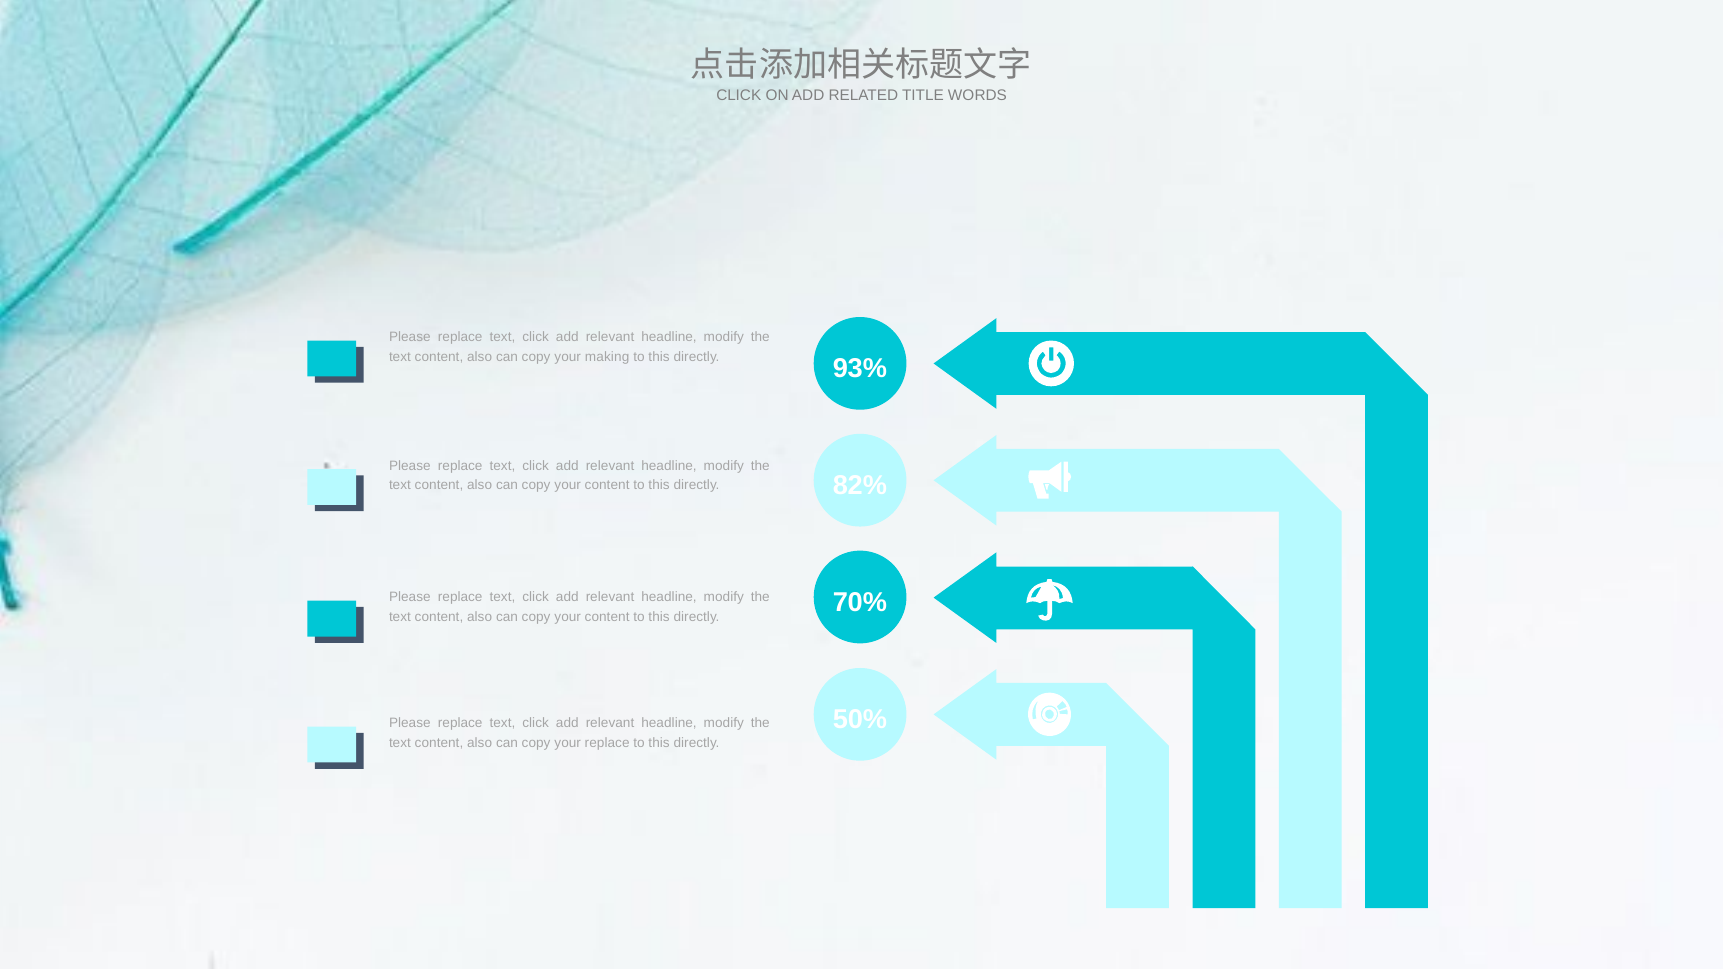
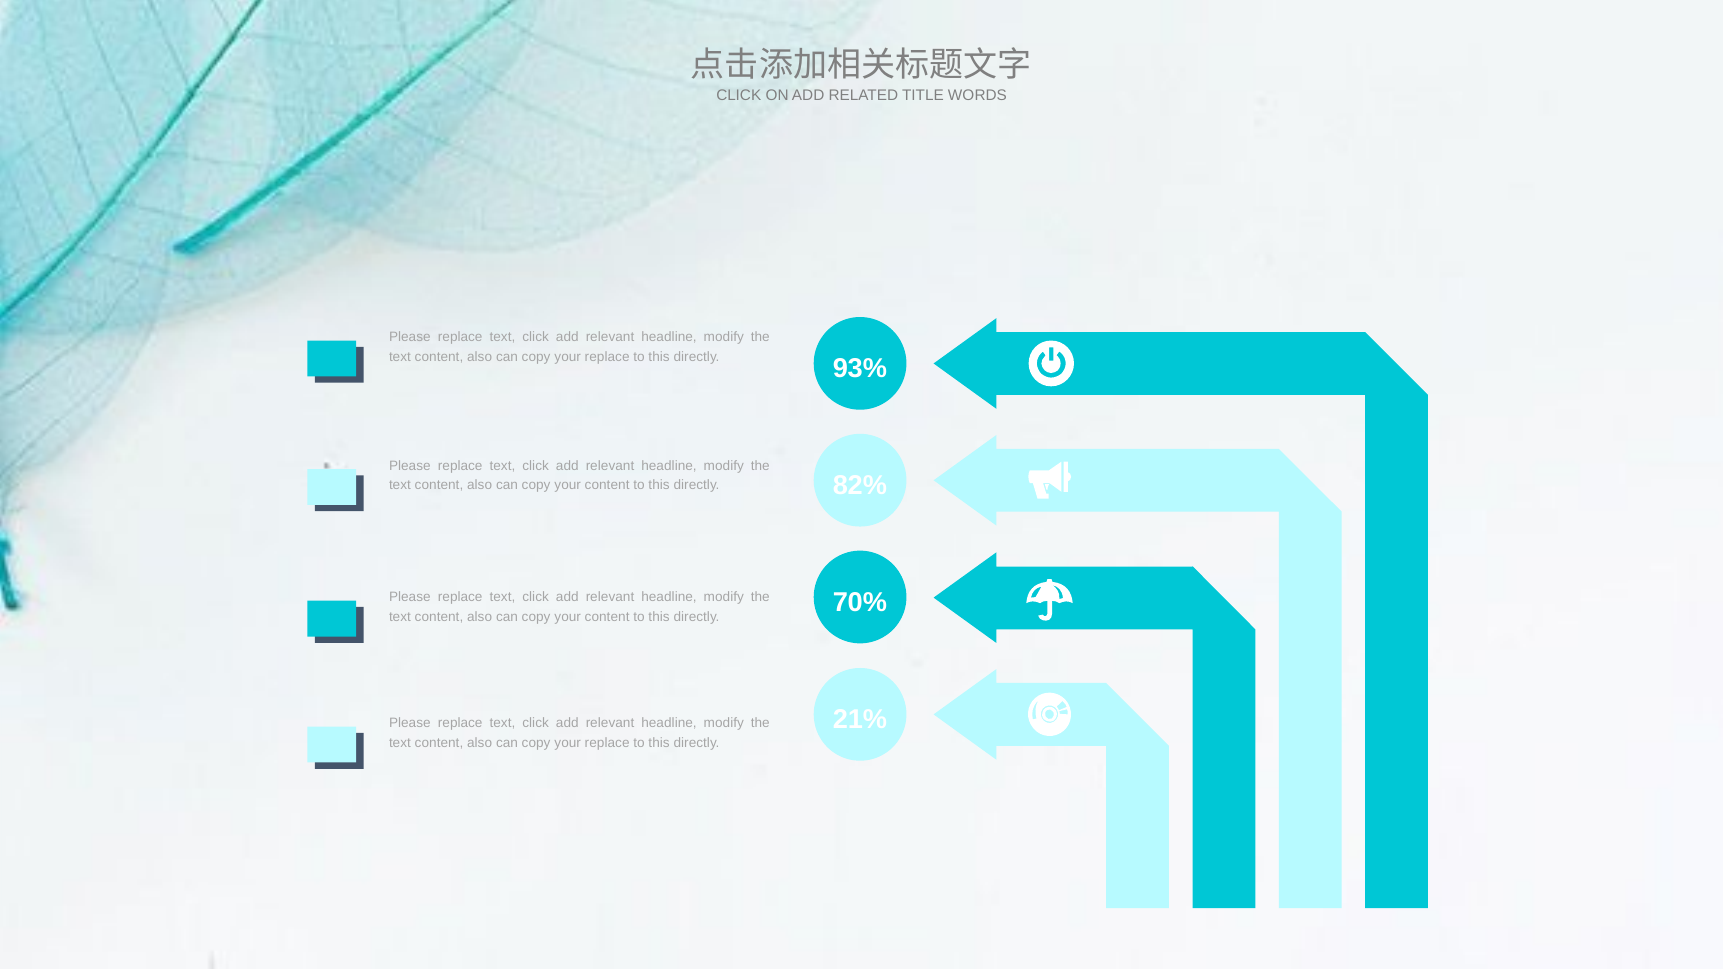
making at (607, 357): making -> replace
50%: 50% -> 21%
